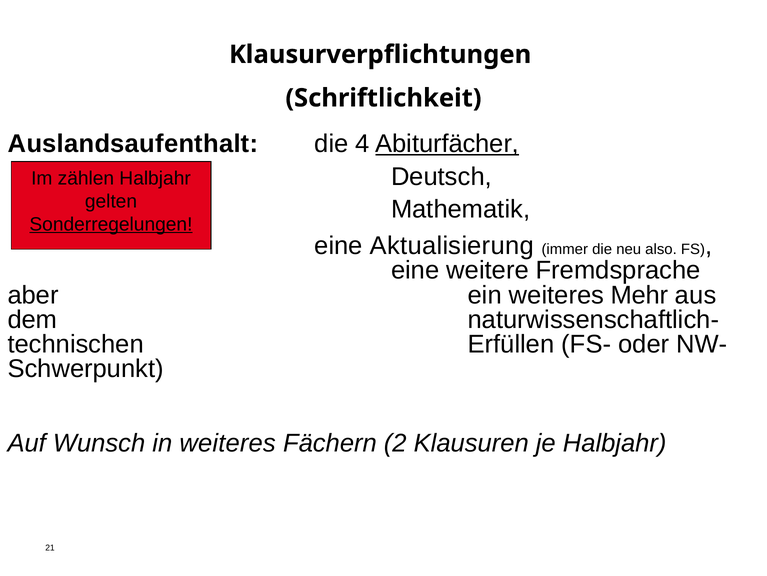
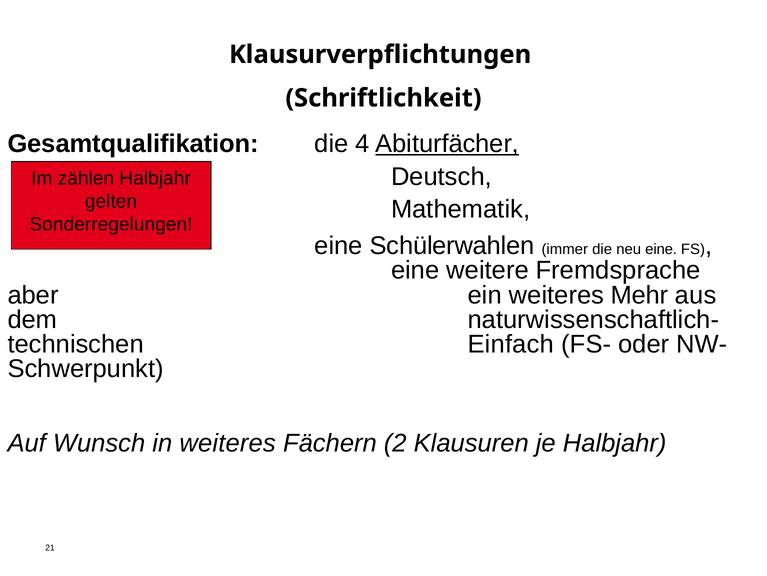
Auslandsaufenthalt: Auslandsaufenthalt -> Gesamtqualifikation
Sonderregelungen underline: present -> none
Aktualisierung: Aktualisierung -> Schülerwahlen
neu also: also -> eine
Erfüllen: Erfüllen -> Einfach
